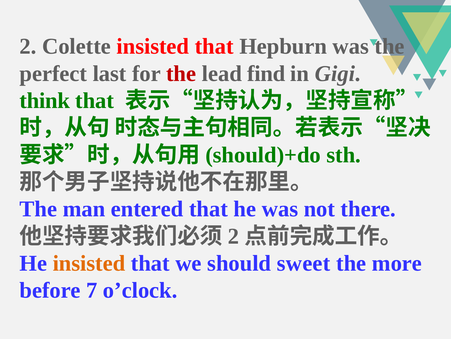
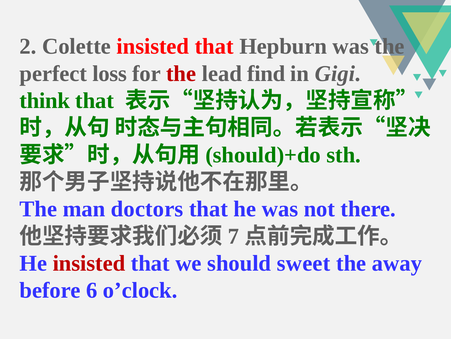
last: last -> loss
entered: entered -> doctors
2 at (234, 236): 2 -> 7
insisted at (89, 263) colour: orange -> red
more: more -> away
7: 7 -> 6
